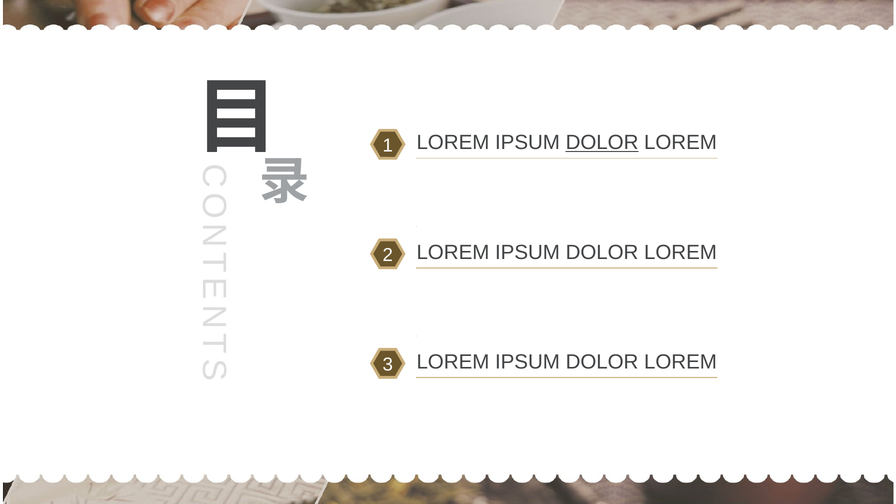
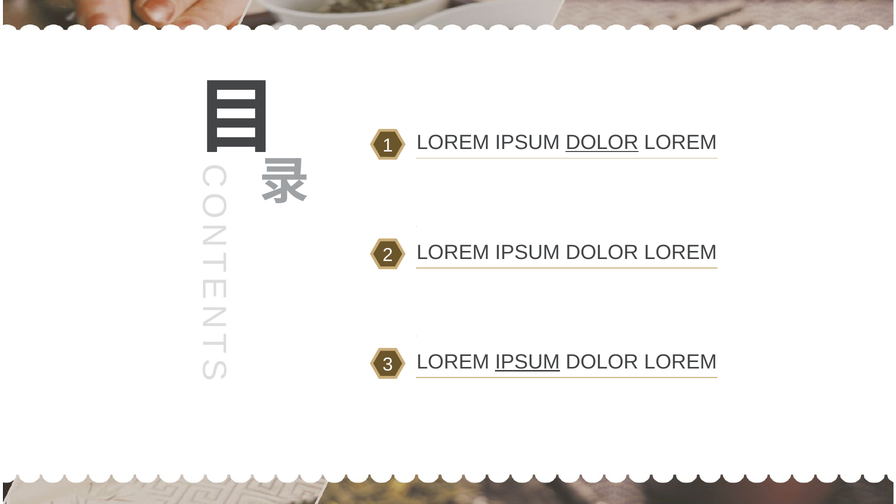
IPSUM at (527, 362) underline: none -> present
